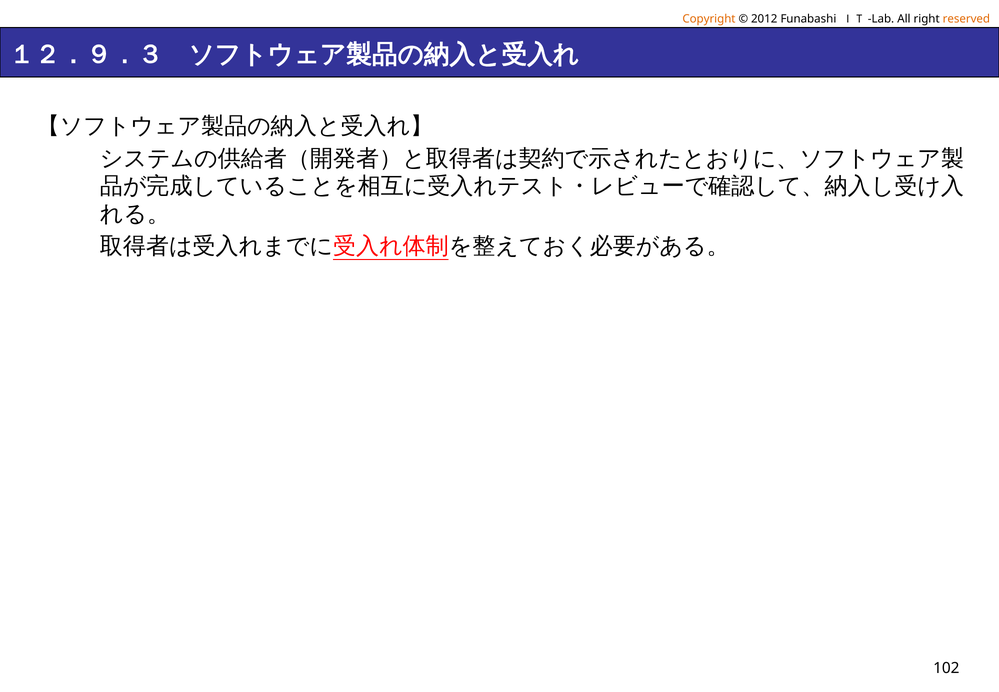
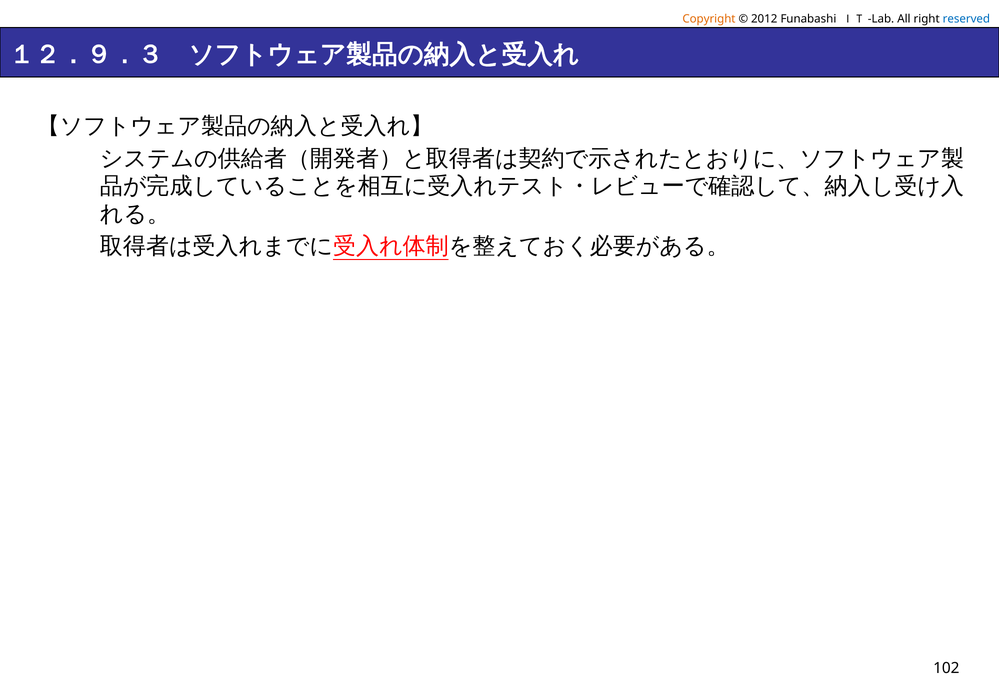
reserved colour: orange -> blue
